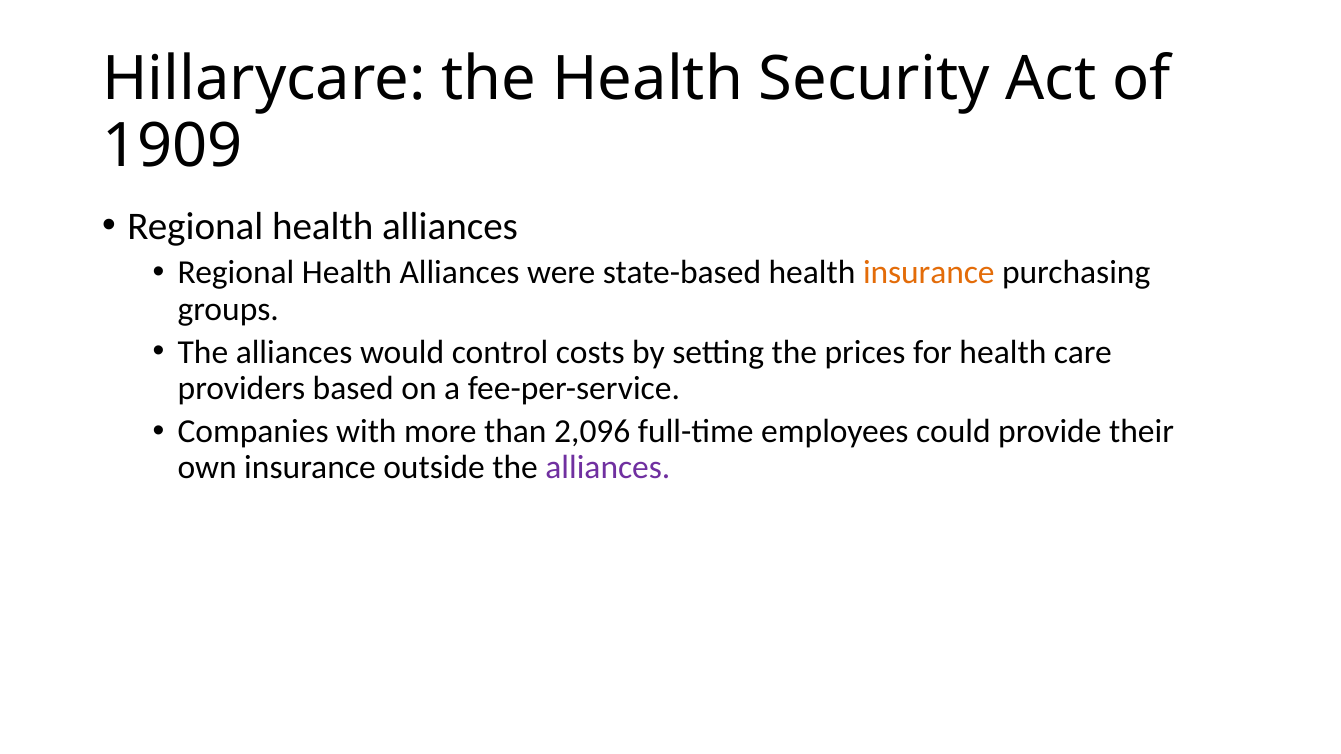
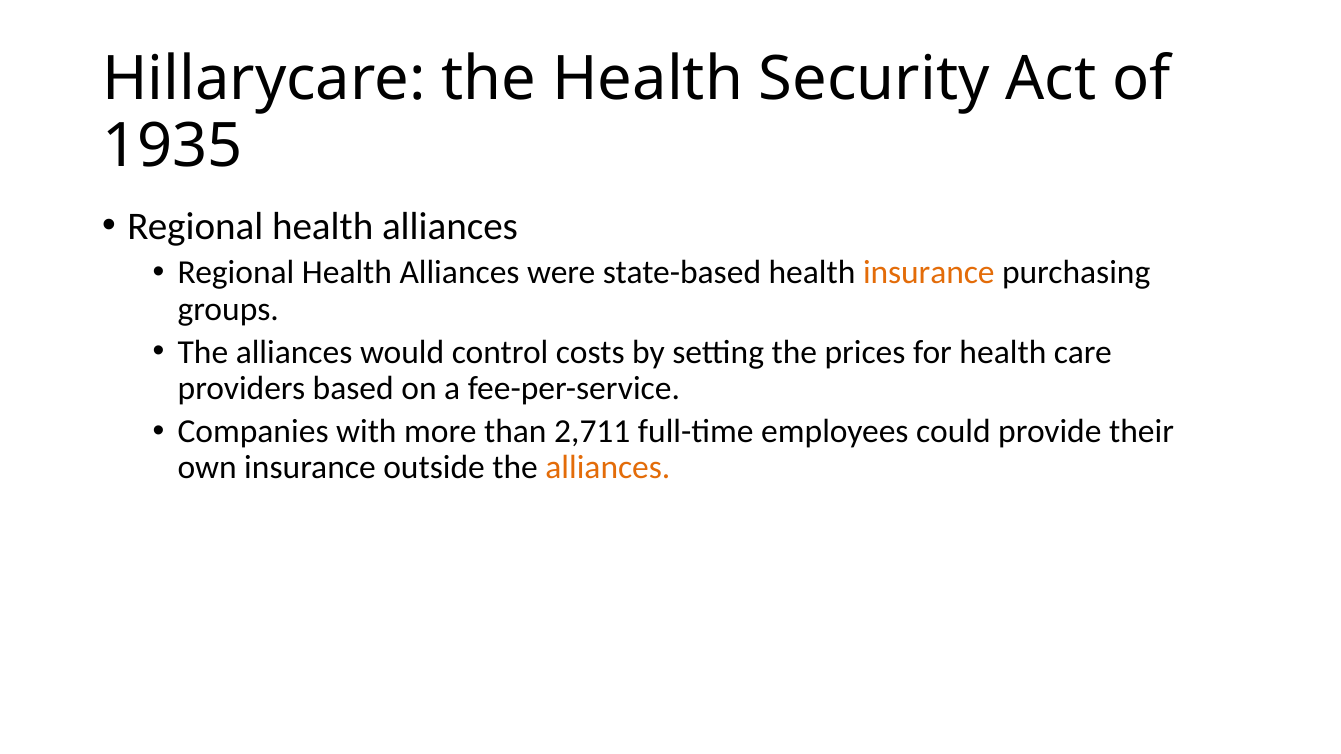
1909: 1909 -> 1935
2,096: 2,096 -> 2,711
alliances at (608, 468) colour: purple -> orange
